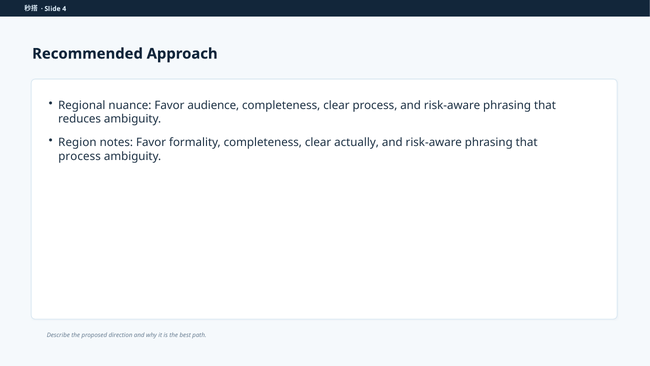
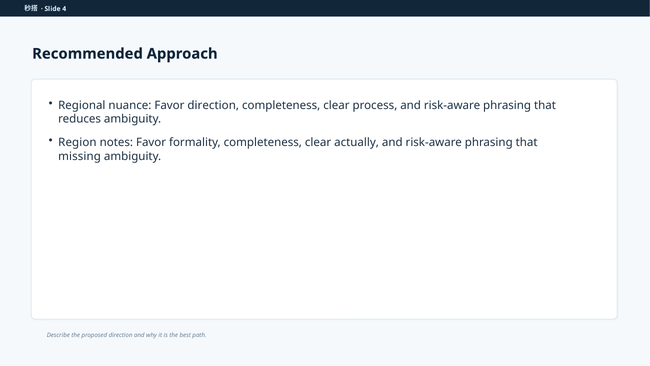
Favor audience: audience -> direction
process at (80, 156): process -> missing
